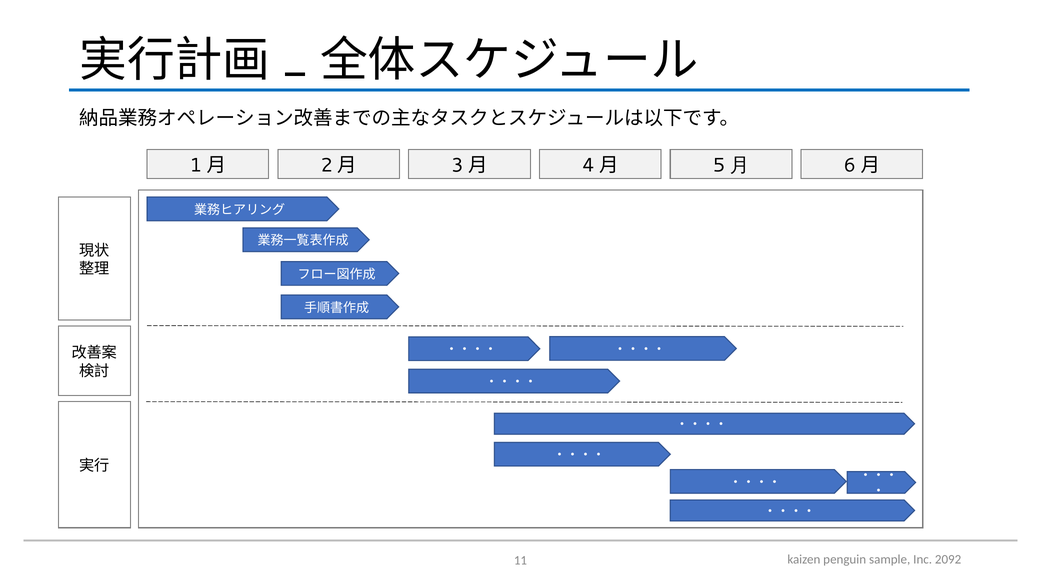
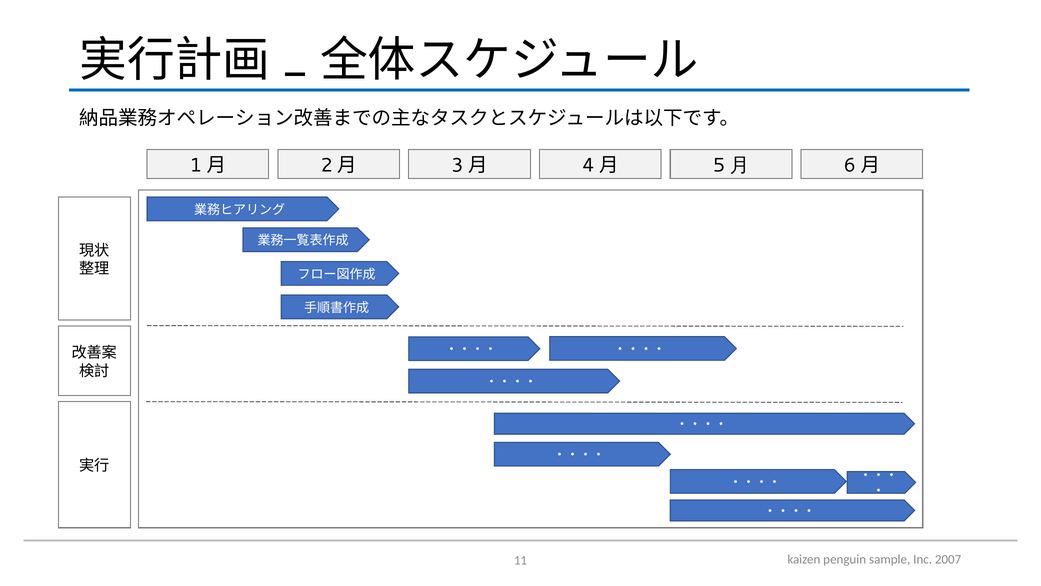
2092: 2092 -> 2007
